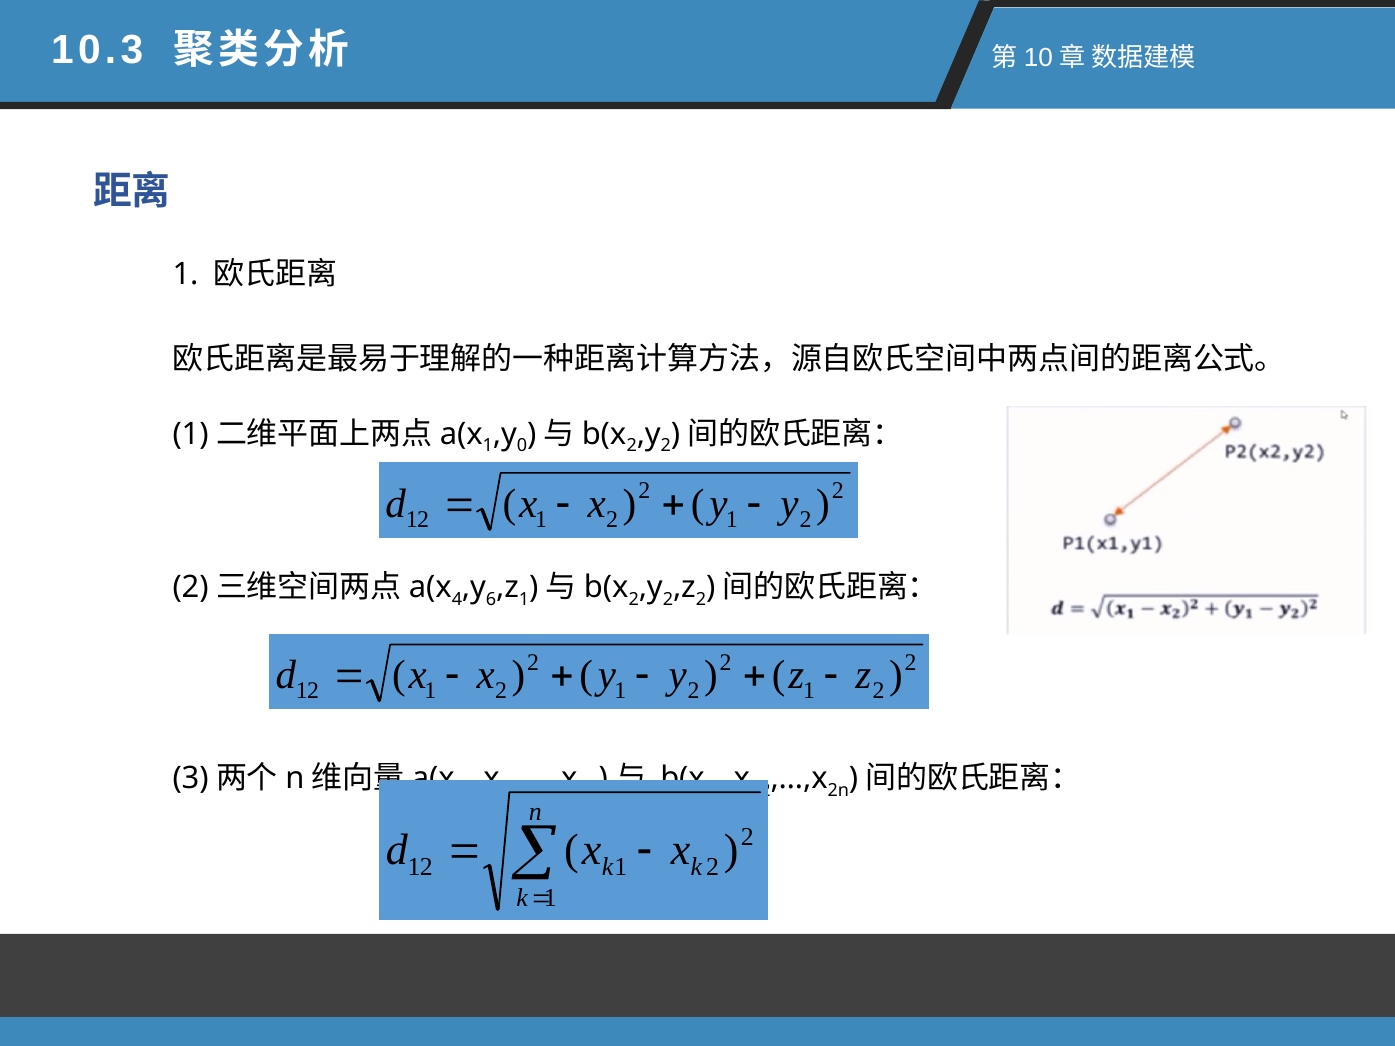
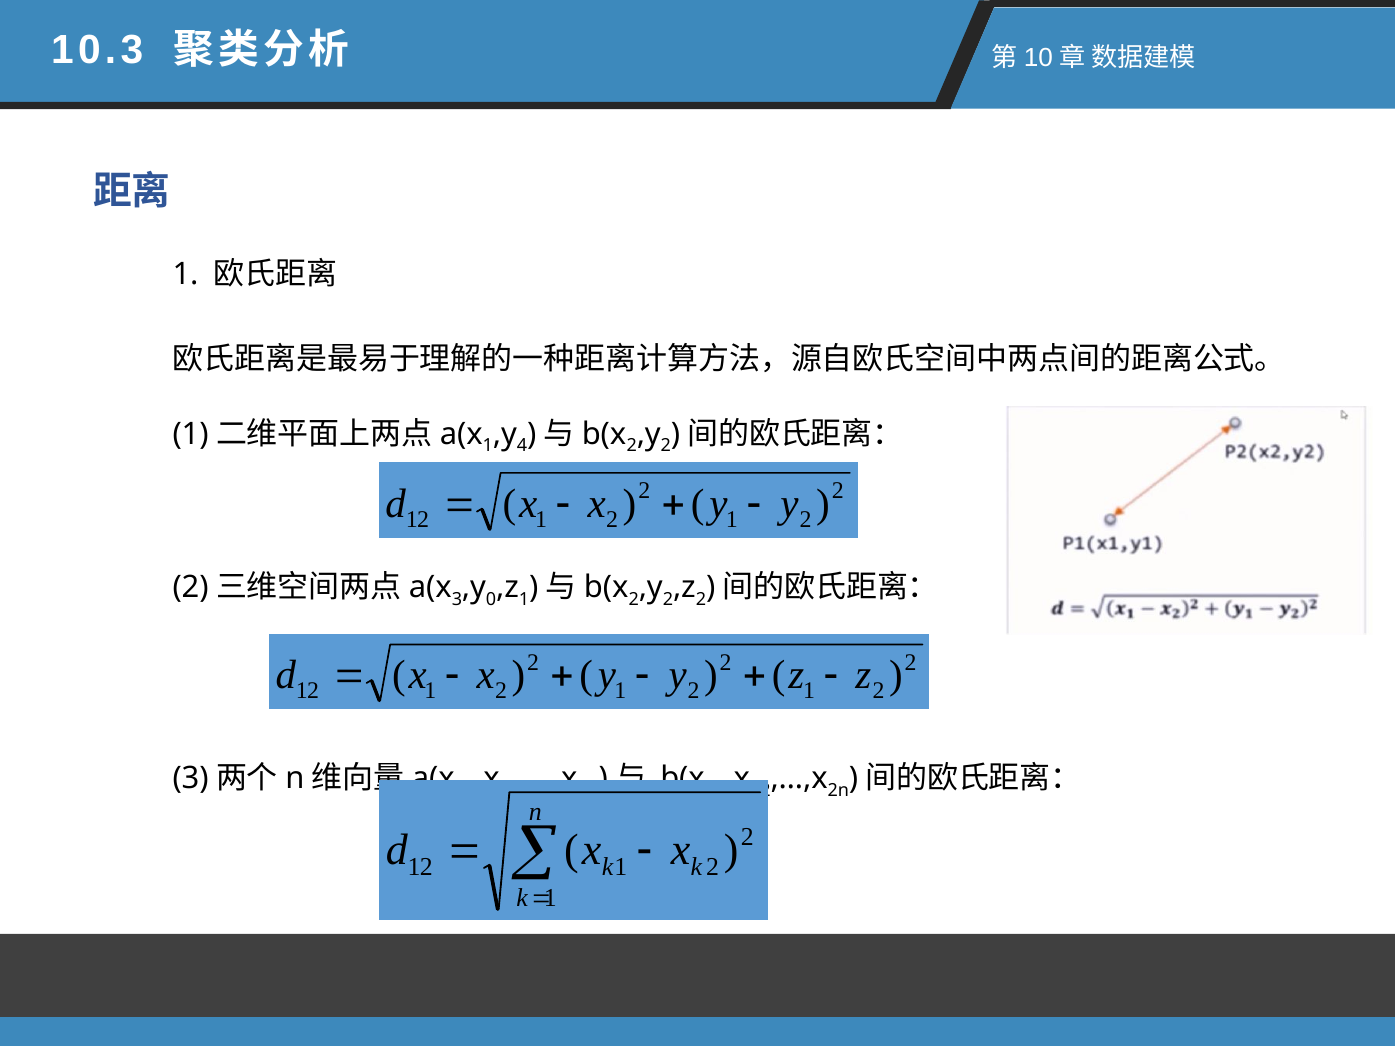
0: 0 -> 4
4: 4 -> 3
6: 6 -> 0
